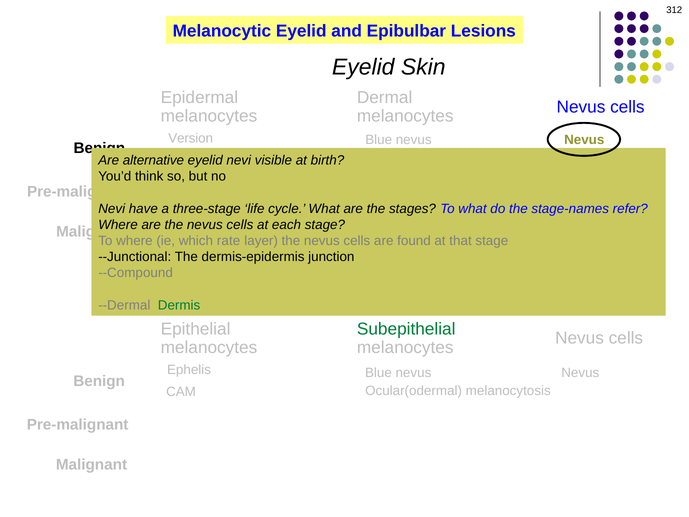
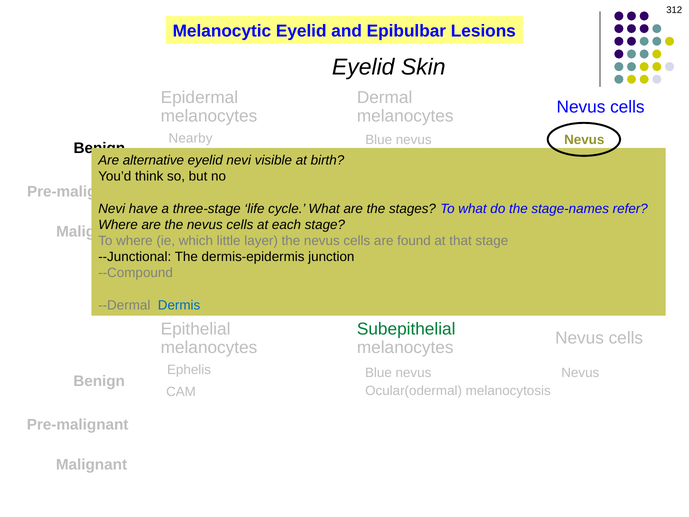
Version: Version -> Nearby
rate: rate -> little
Dermis at (179, 305) colour: green -> blue
